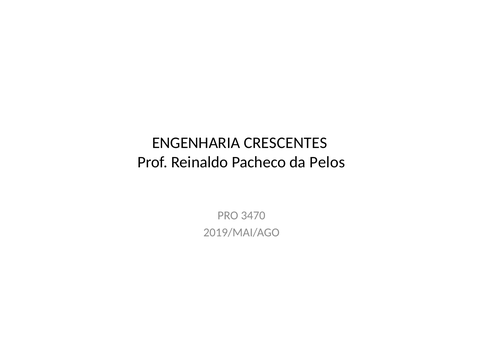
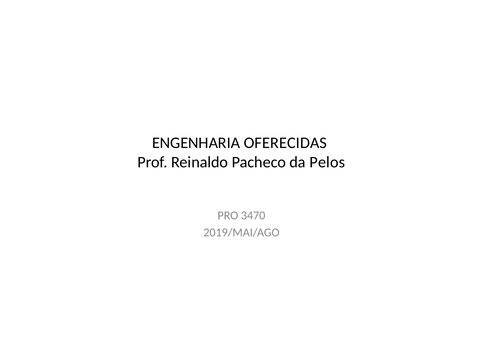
CRESCENTES: CRESCENTES -> OFERECIDAS
